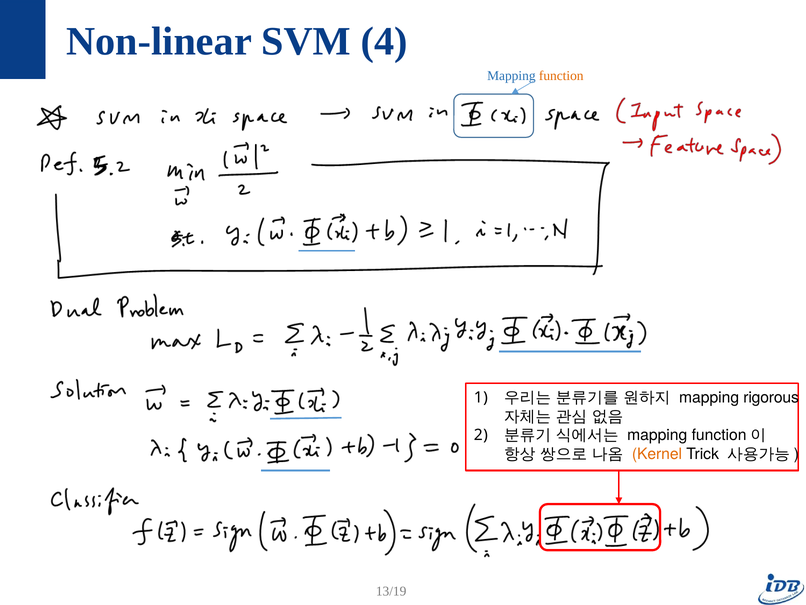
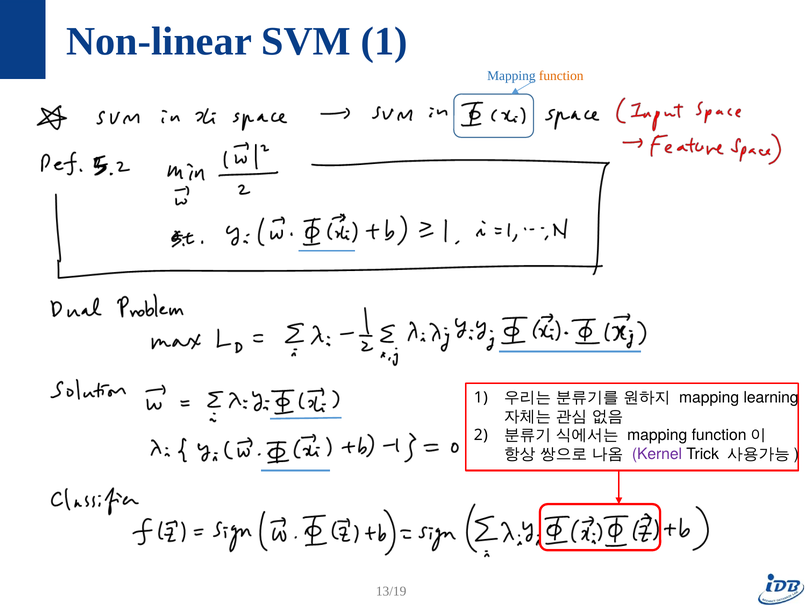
SVM 4: 4 -> 1
rigorous: rigorous -> learning
Kernel colour: orange -> purple
